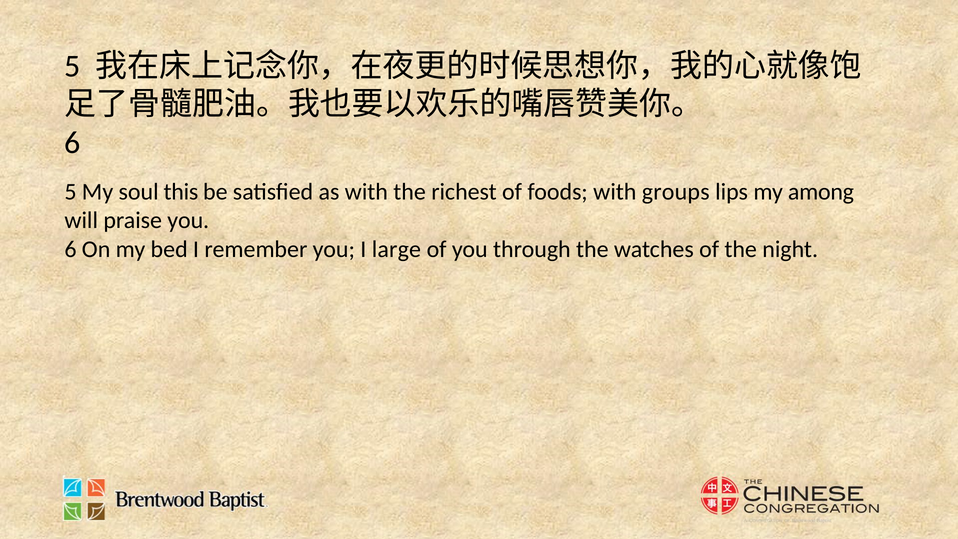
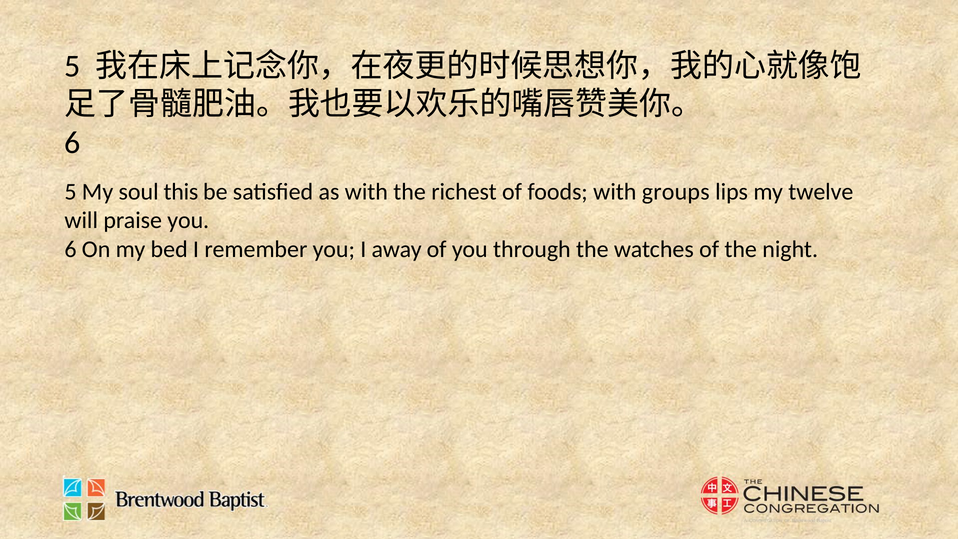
among: among -> twelve
large: large -> away
